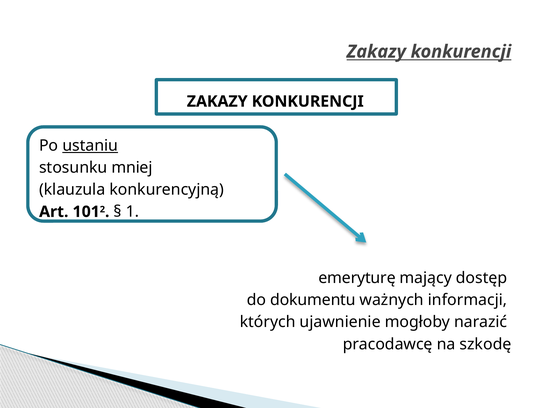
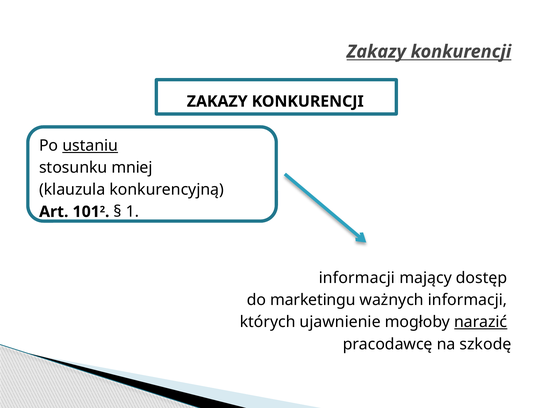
emeryturę at (357, 278): emeryturę -> informacji
dokumentu: dokumentu -> marketingu
narazić underline: none -> present
